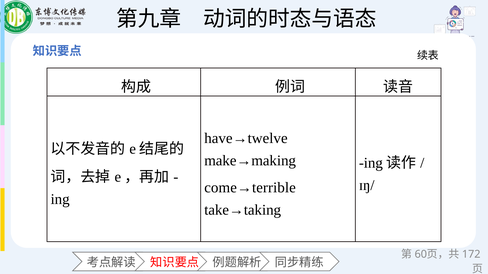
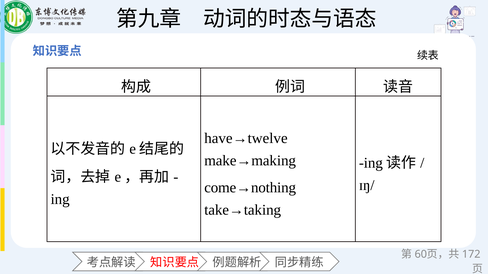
come→terrible: come→terrible -> come→nothing
